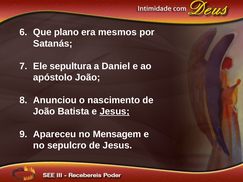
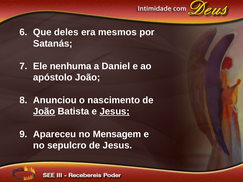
plano: plano -> deles
sepultura: sepultura -> nenhuma
João at (44, 112) underline: none -> present
